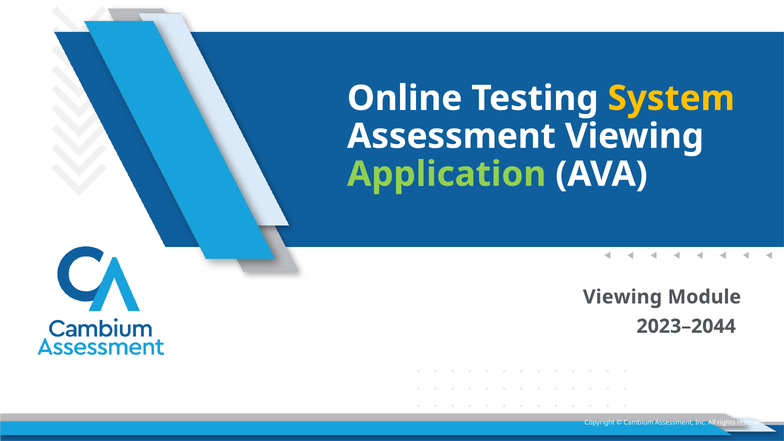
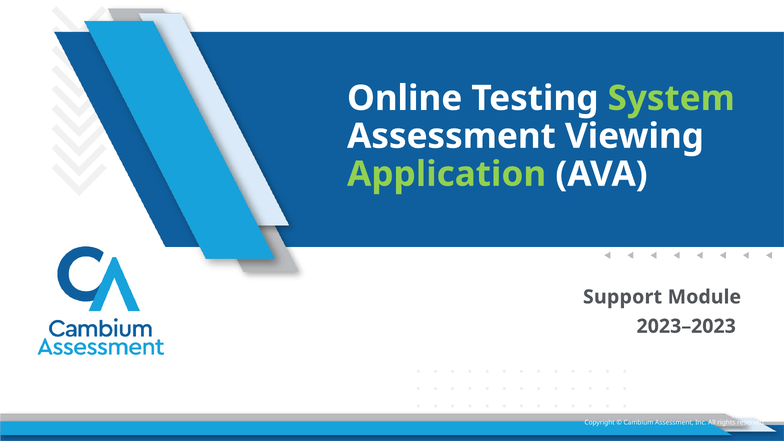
System colour: yellow -> light green
Viewing at (622, 297): Viewing -> Support
2023–2044: 2023–2044 -> 2023–2023
